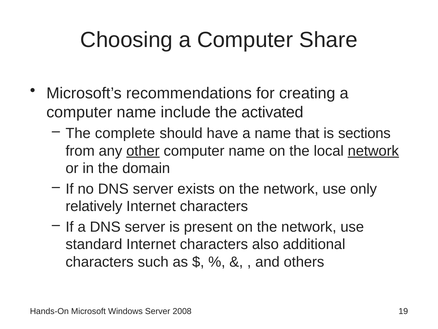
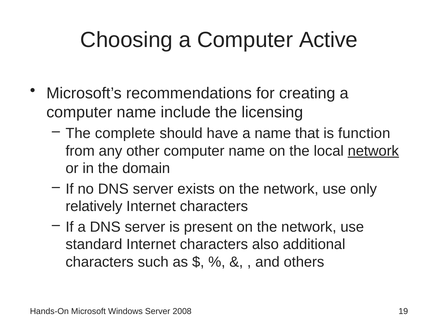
Share: Share -> Active
activated: activated -> licensing
sections: sections -> function
other underline: present -> none
